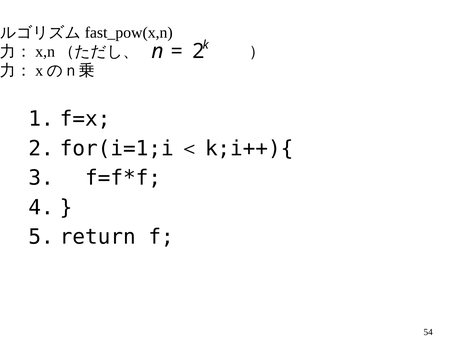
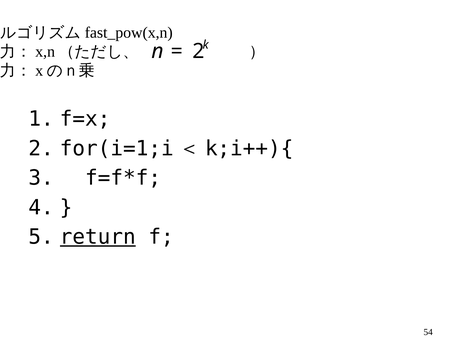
return underline: none -> present
